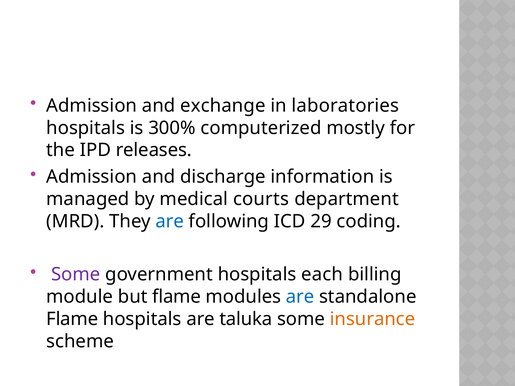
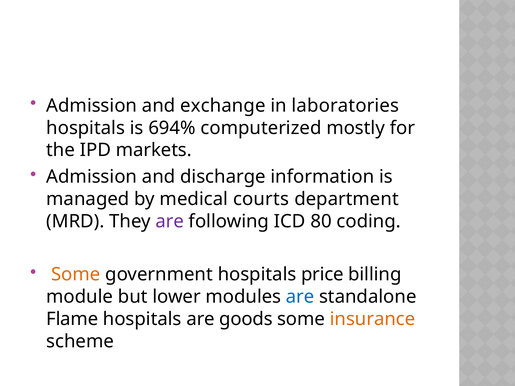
300%: 300% -> 694%
releases: releases -> markets
are at (170, 221) colour: blue -> purple
29: 29 -> 80
Some at (76, 275) colour: purple -> orange
each: each -> price
but flame: flame -> lower
taluka: taluka -> goods
